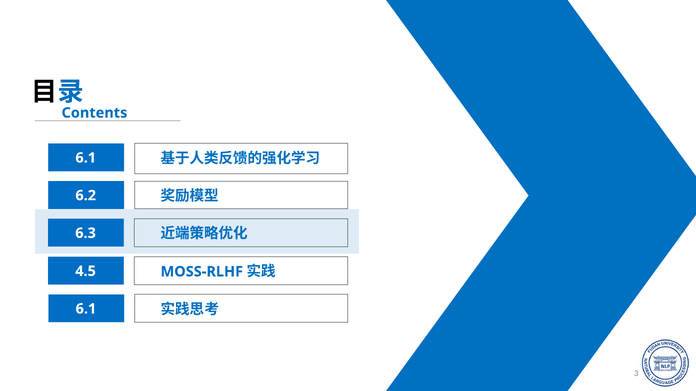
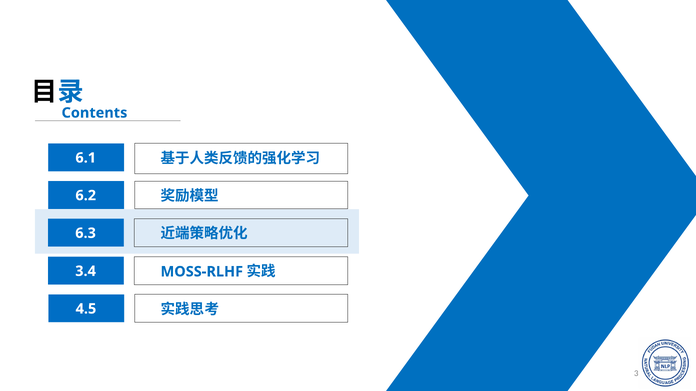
4.5: 4.5 -> 3.4
6.1 at (86, 309): 6.1 -> 4.5
